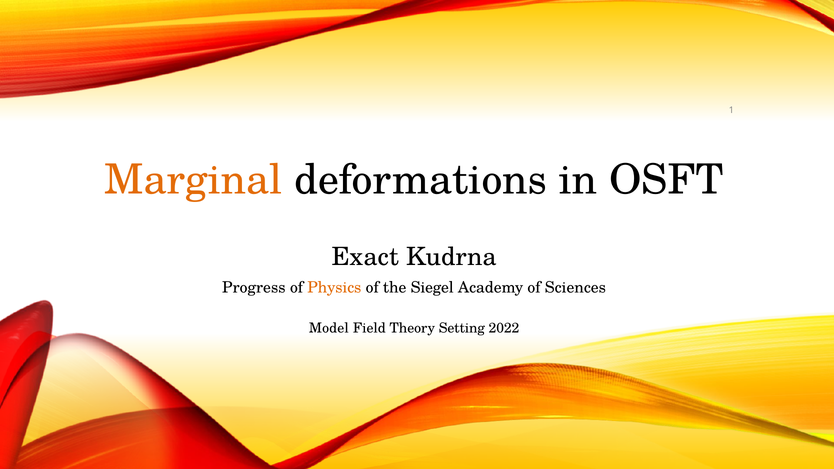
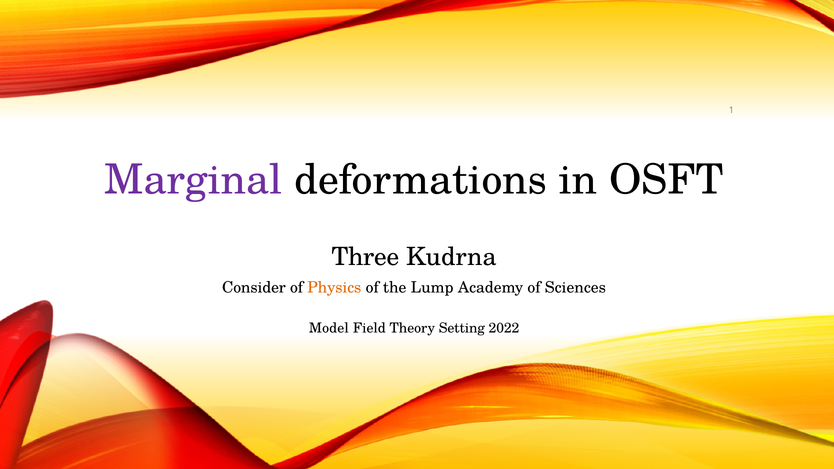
Marginal colour: orange -> purple
Exact: Exact -> Three
Progress: Progress -> Consider
Siegel: Siegel -> Lump
